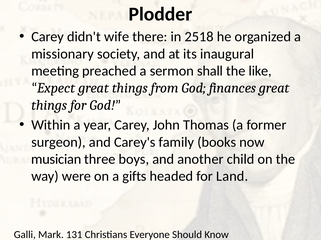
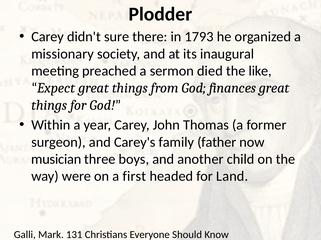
wife: wife -> sure
2518: 2518 -> 1793
shall: shall -> died
books: books -> father
gifts: gifts -> first
